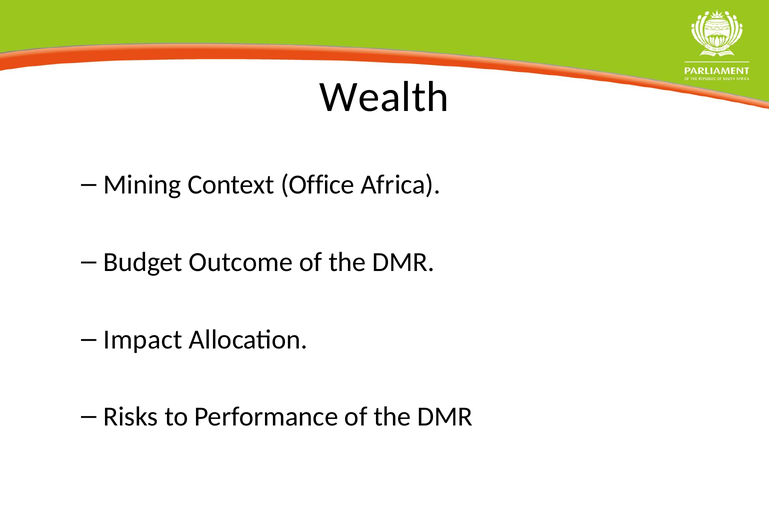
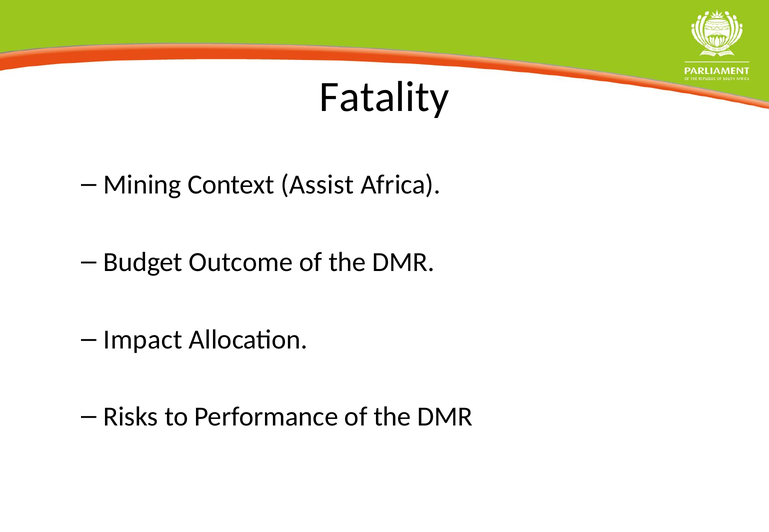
Wealth: Wealth -> Fatality
Office: Office -> Assist
